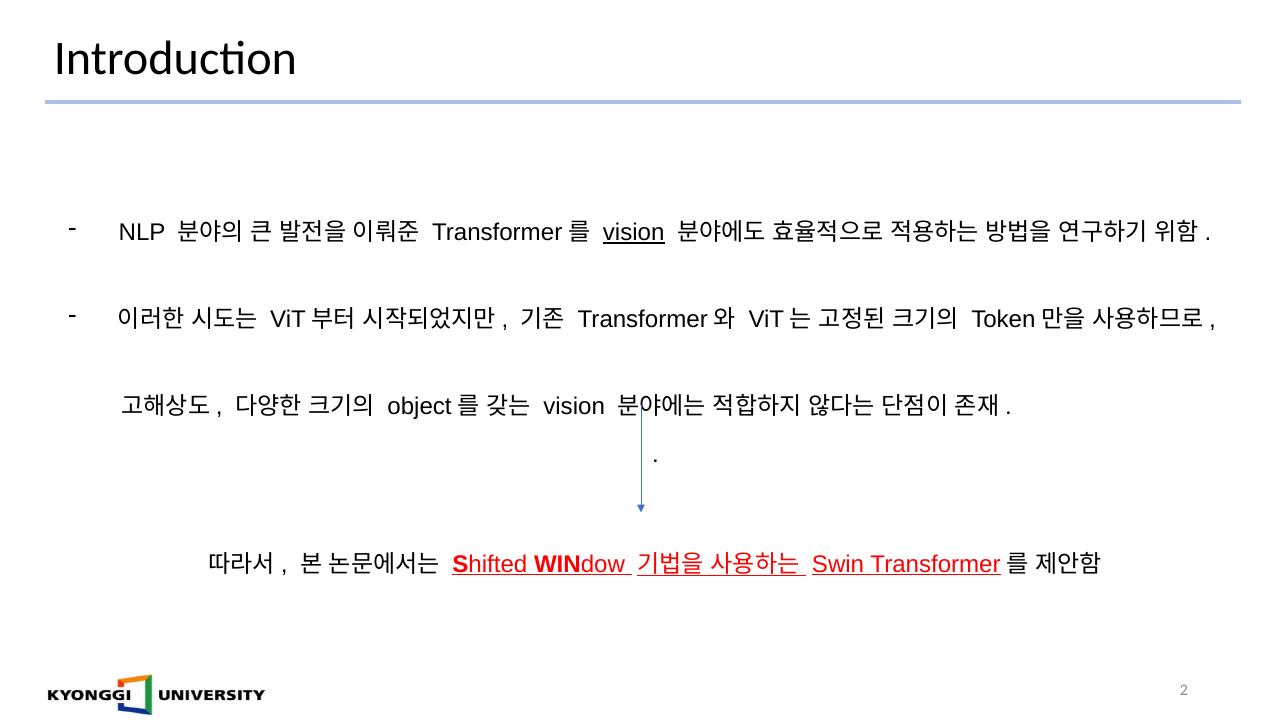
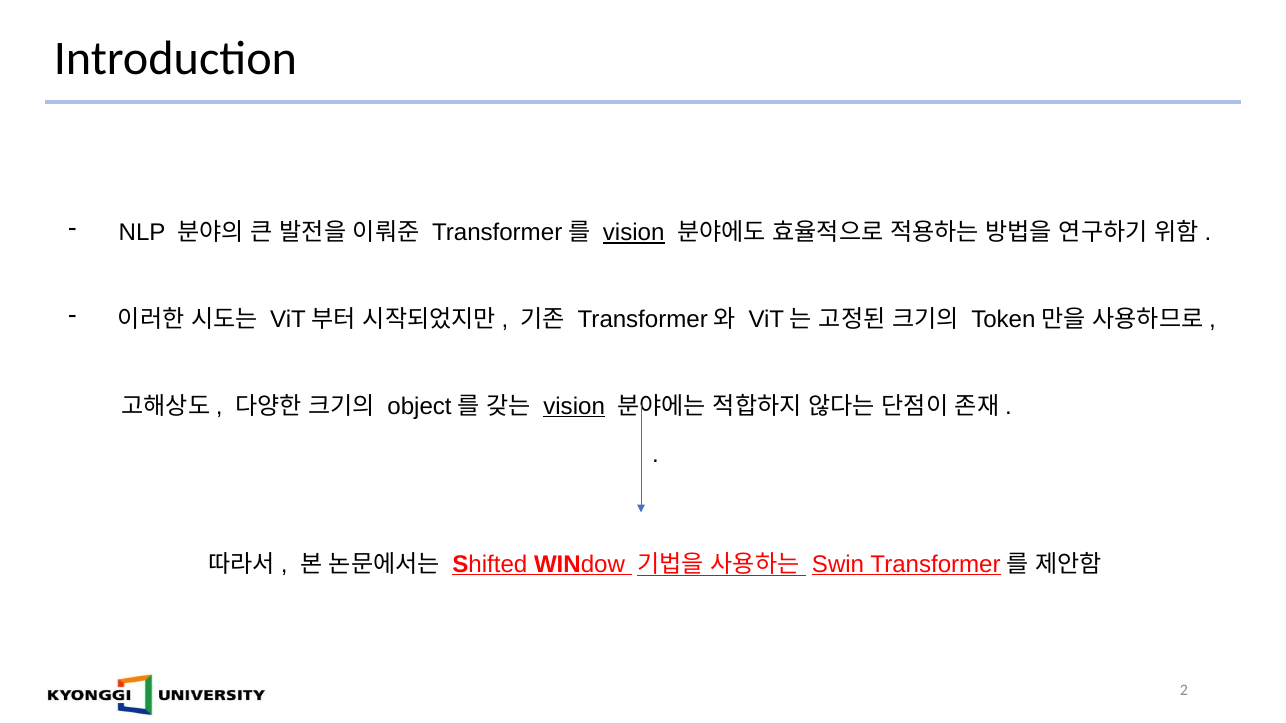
vision at (574, 407) underline: none -> present
